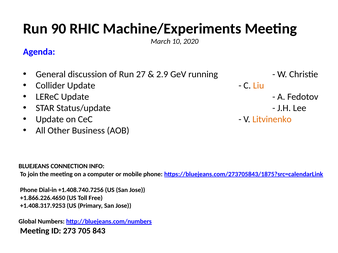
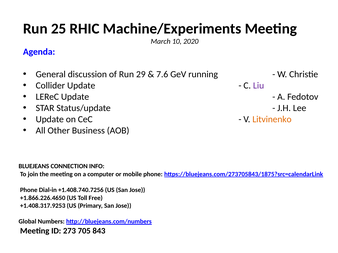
90: 90 -> 25
27: 27 -> 29
2.9: 2.9 -> 7.6
Liu colour: orange -> purple
